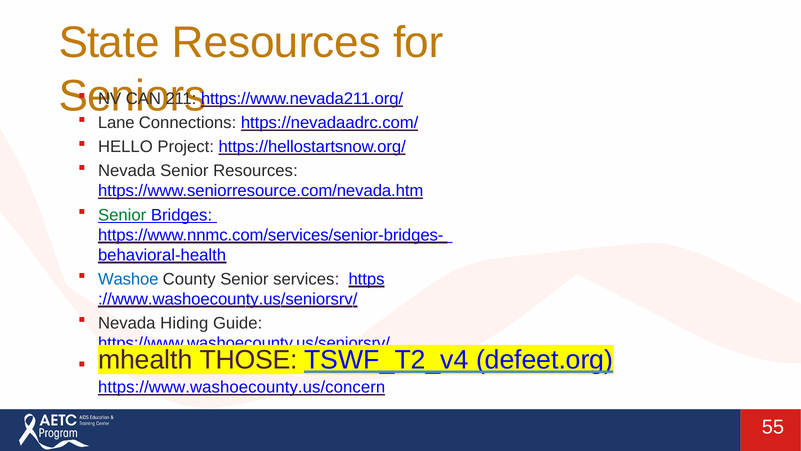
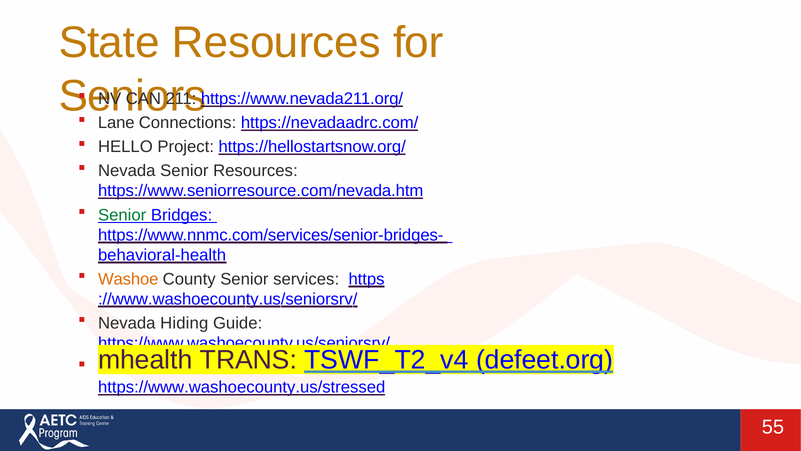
Washoe colour: blue -> orange
THOSE: THOSE -> TRANS
https://www.washoecounty.us/concern: https://www.washoecounty.us/concern -> https://www.washoecounty.us/stressed
